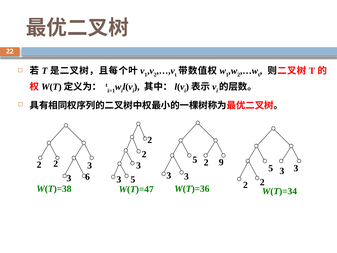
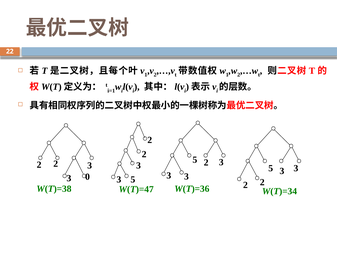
5 2 9: 9 -> 3
6: 6 -> 0
